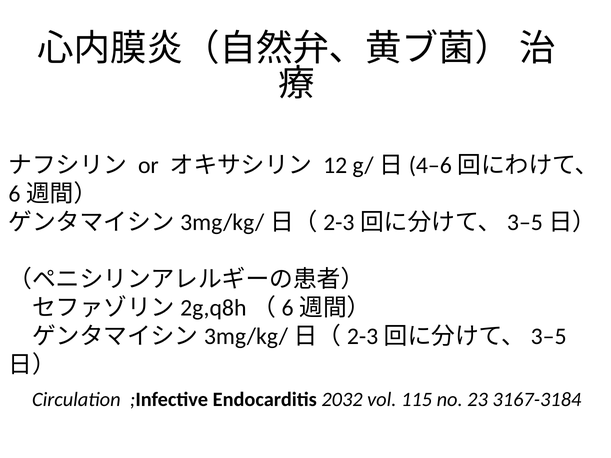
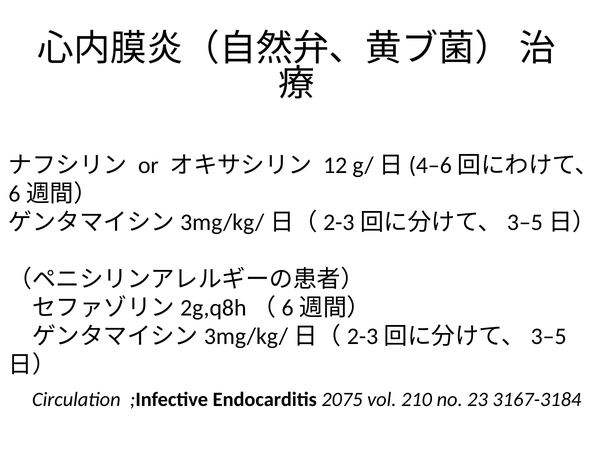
2032: 2032 -> 2075
115: 115 -> 210
